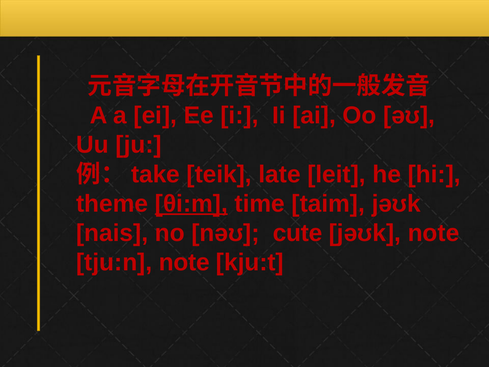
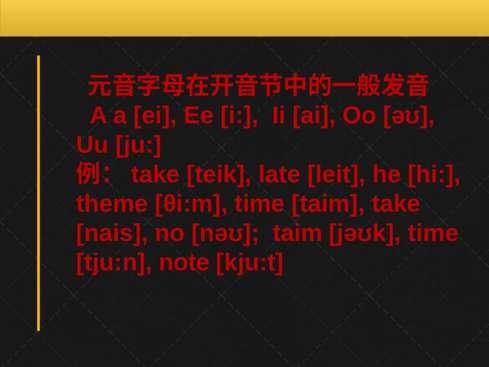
θi:m underline: present -> none
taim jəʊk: jəʊk -> take
nəʊ cute: cute -> taim
jəʊk note: note -> time
